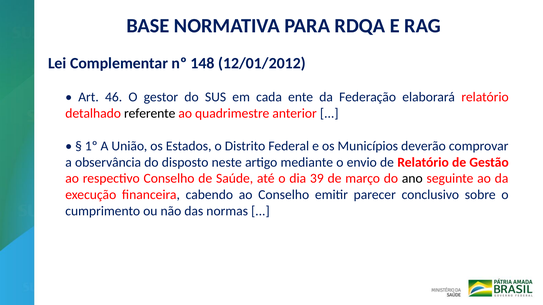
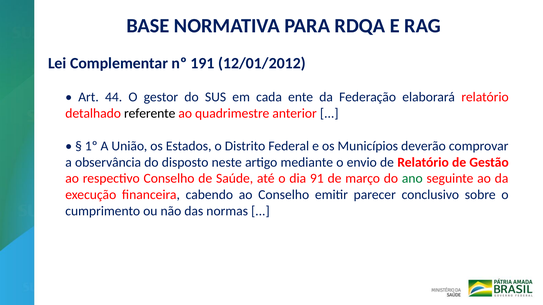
148: 148 -> 191
46: 46 -> 44
39: 39 -> 91
ano colour: black -> green
